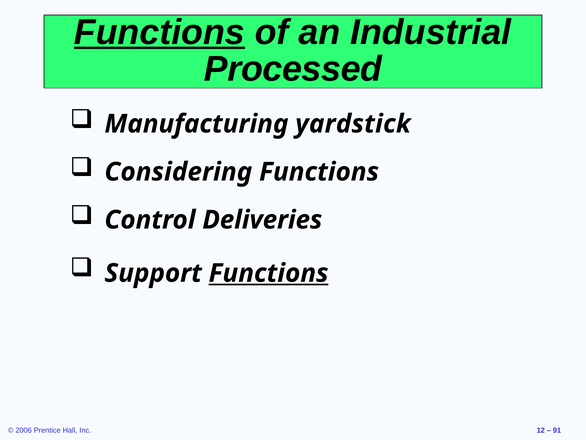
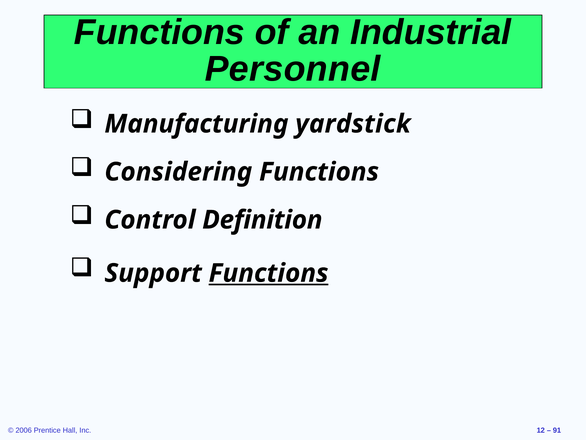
Functions at (159, 32) underline: present -> none
Processed: Processed -> Personnel
Deliveries: Deliveries -> Definition
